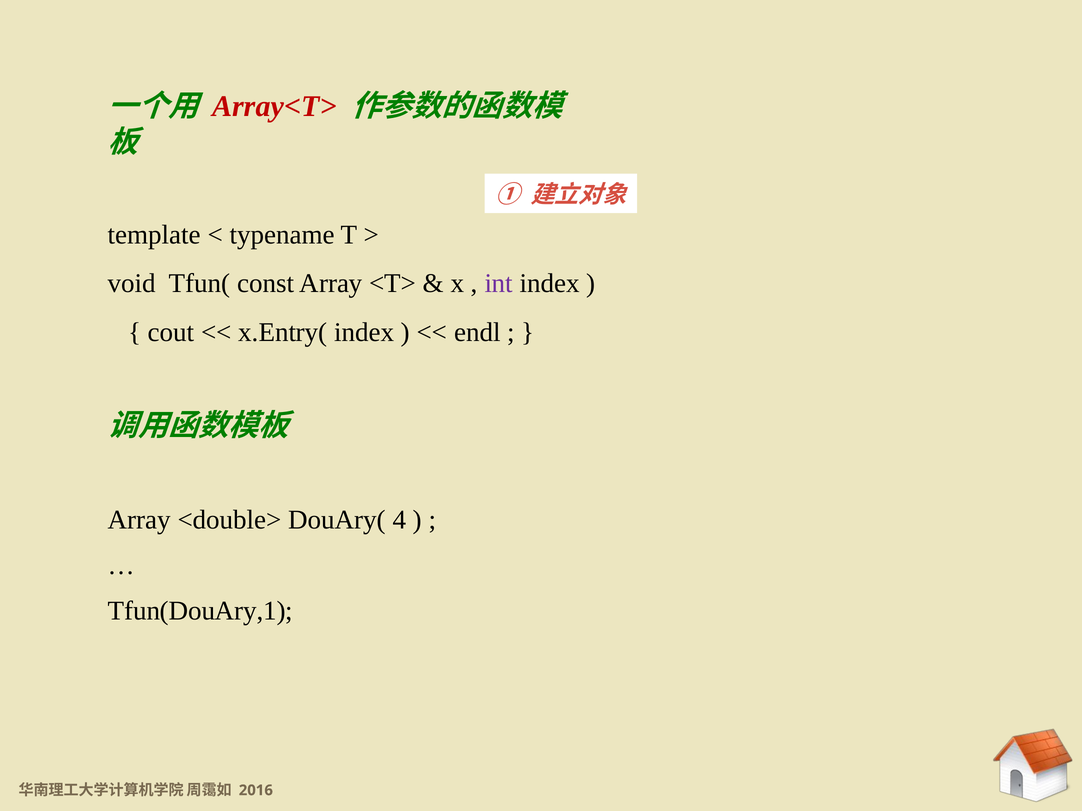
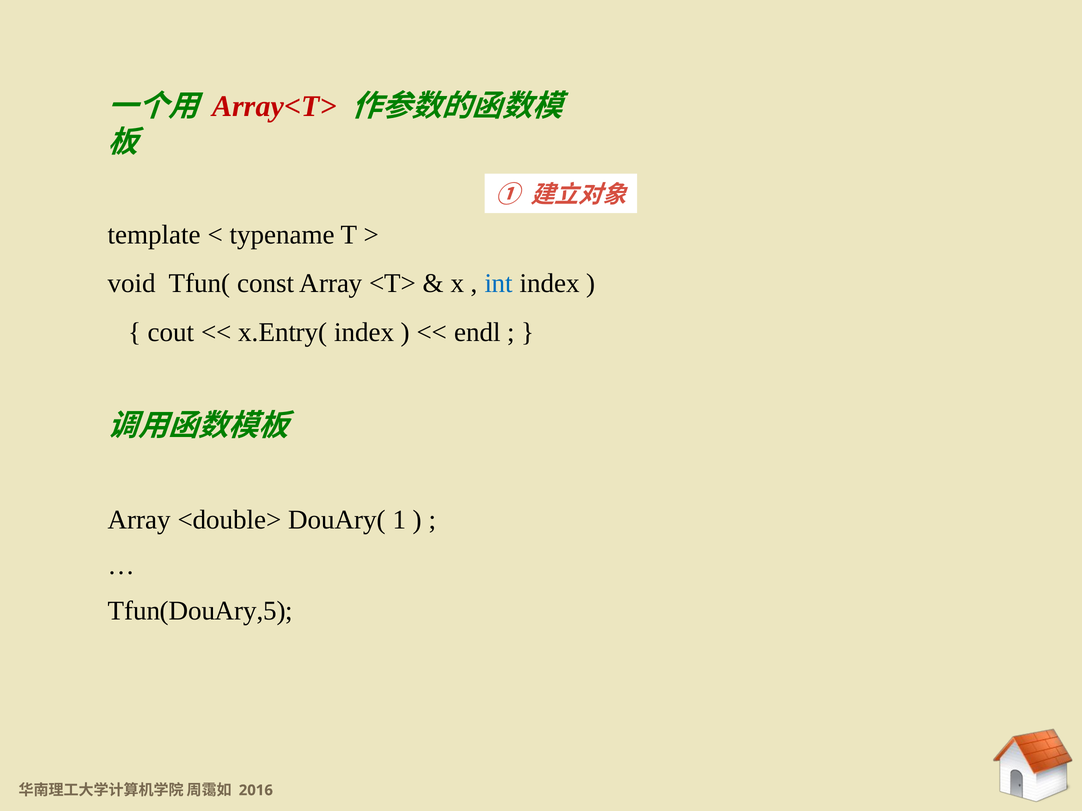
int colour: purple -> blue
4: 4 -> 1
Tfun(DouAry,1: Tfun(DouAry,1 -> Tfun(DouAry,5
